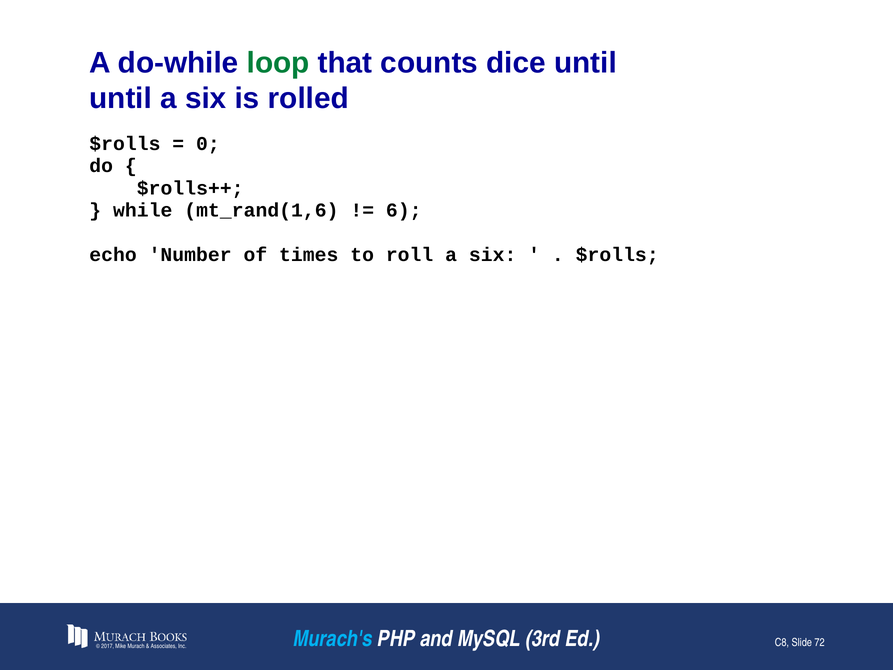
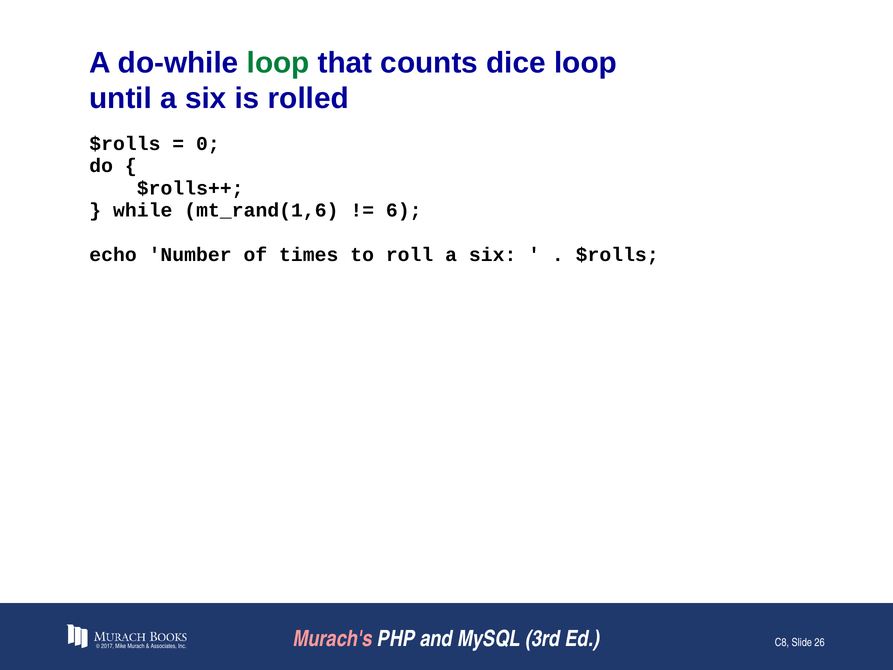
dice until: until -> loop
Murach's colour: light blue -> pink
72: 72 -> 26
